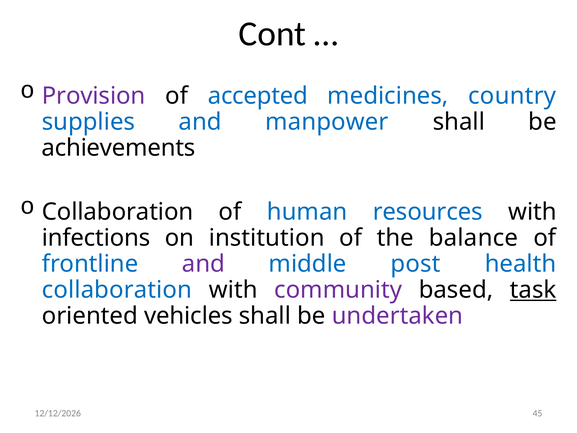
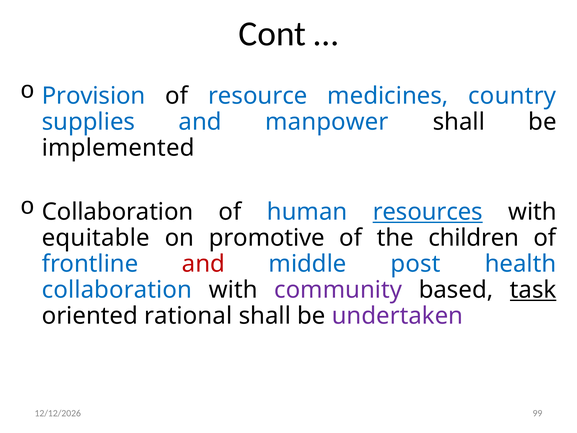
Provision colour: purple -> blue
accepted: accepted -> resource
achievements: achievements -> implemented
resources underline: none -> present
infections: infections -> equitable
institution: institution -> promotive
balance: balance -> children
and at (203, 264) colour: purple -> red
vehicles: vehicles -> rational
45: 45 -> 99
